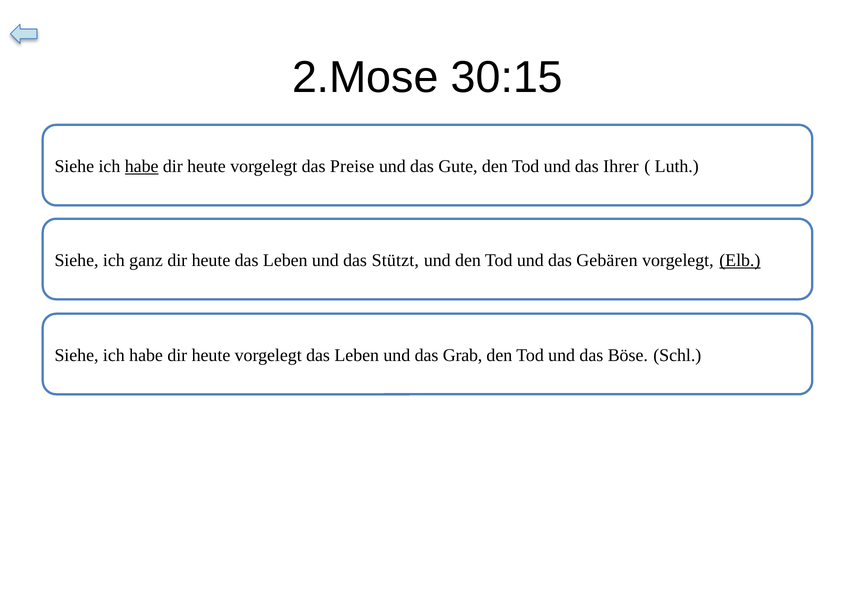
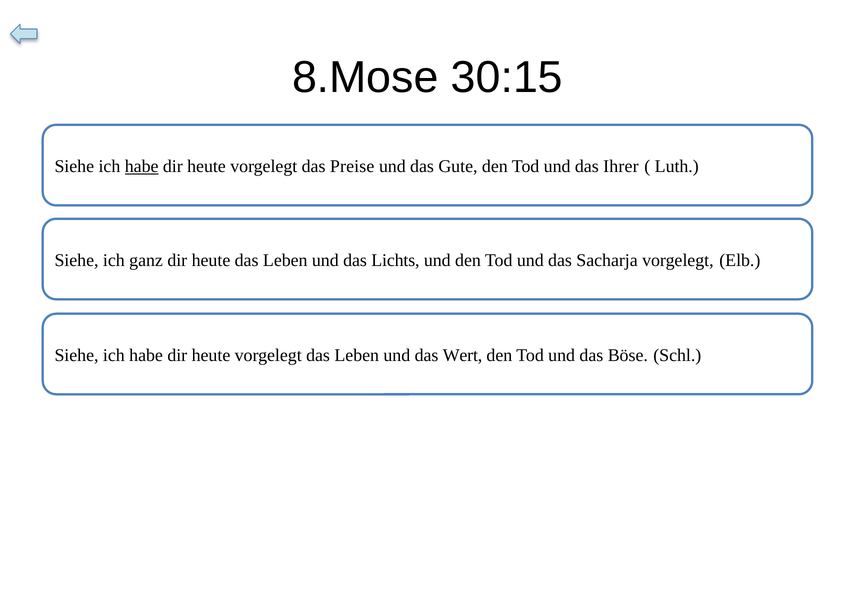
2.Mose: 2.Mose -> 8.Mose
Stützt: Stützt -> Lichts
Gebären: Gebären -> Sacharja
Elb underline: present -> none
Grab: Grab -> Wert
